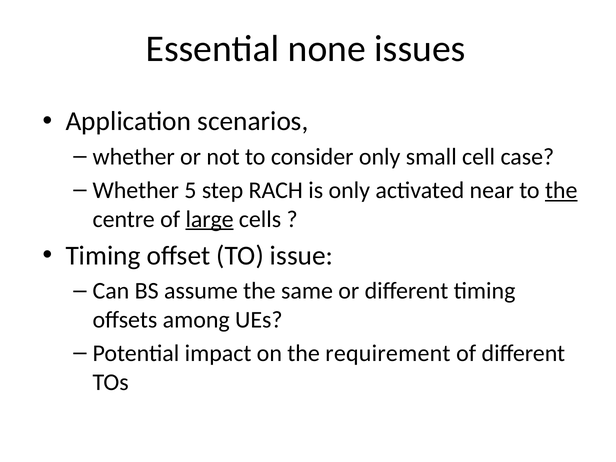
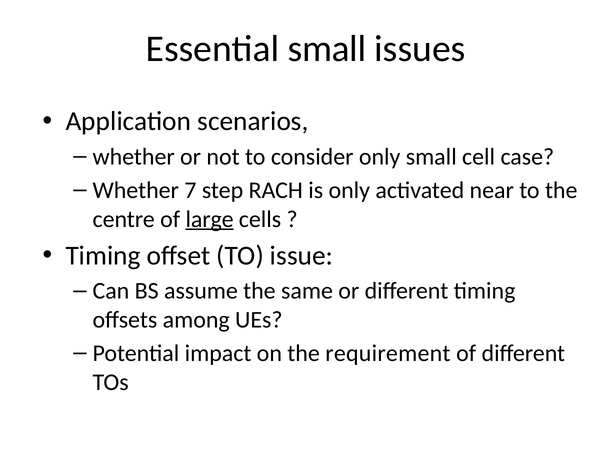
Essential none: none -> small
5: 5 -> 7
the at (561, 190) underline: present -> none
